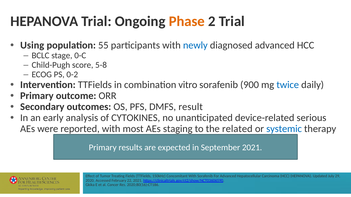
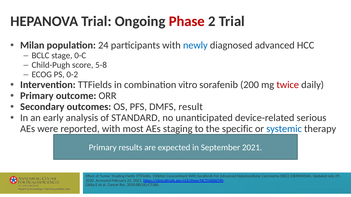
Phase colour: orange -> red
Using: Using -> Milan
55: 55 -> 24
900: 900 -> 200
twice colour: blue -> red
CYTOKINES: CYTOKINES -> STANDARD
related: related -> specific
